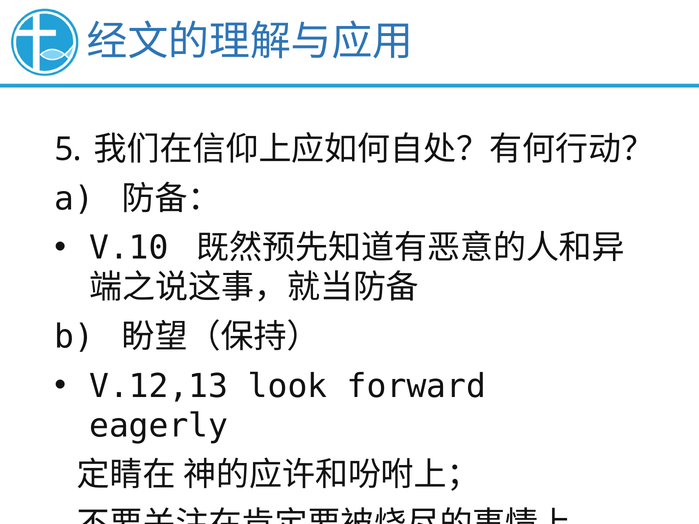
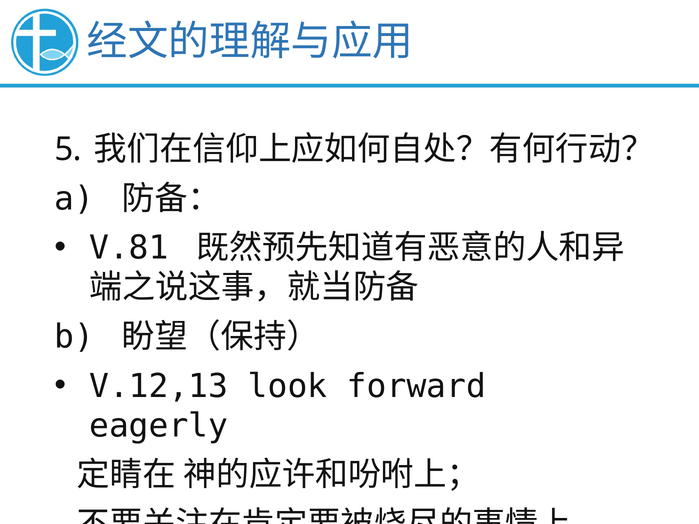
V.10: V.10 -> V.81
